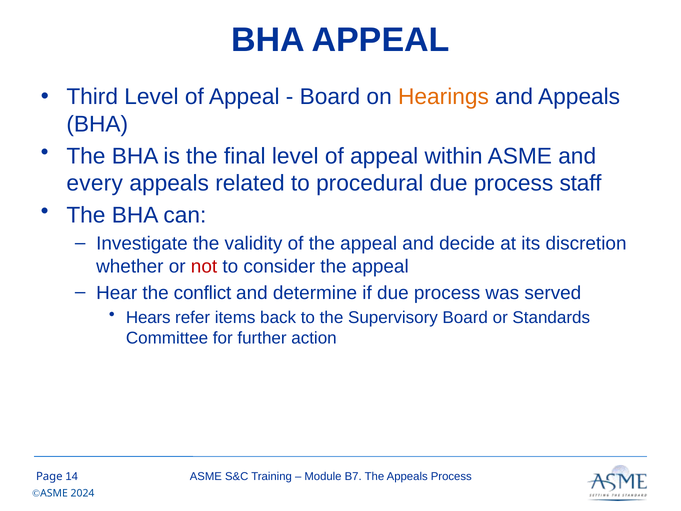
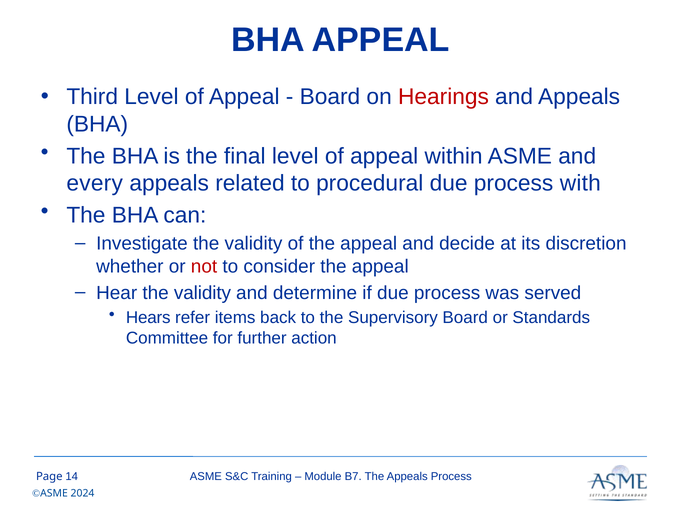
Hearings colour: orange -> red
staff: staff -> with
Hear the conflict: conflict -> validity
